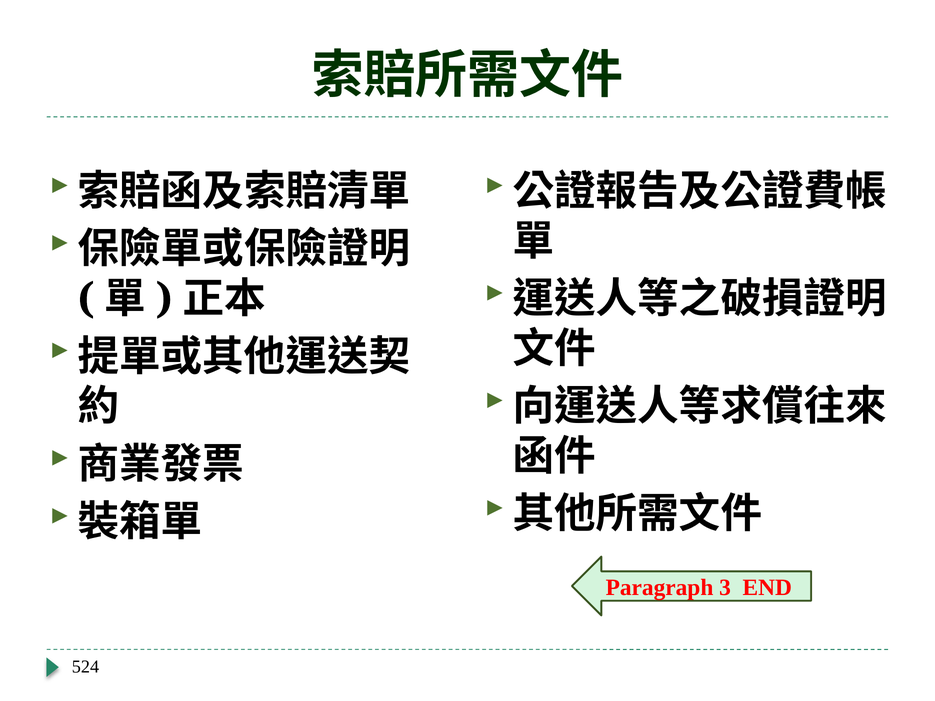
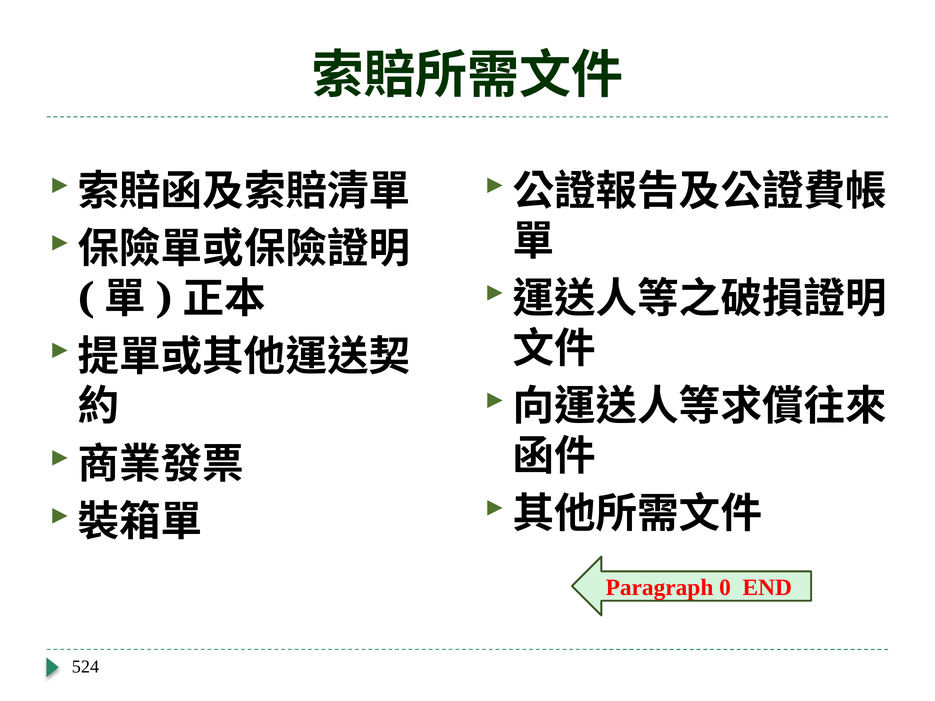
3: 3 -> 0
